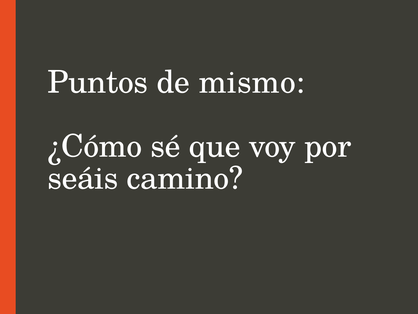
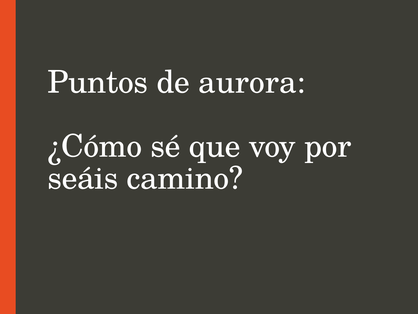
mismo: mismo -> aurora
